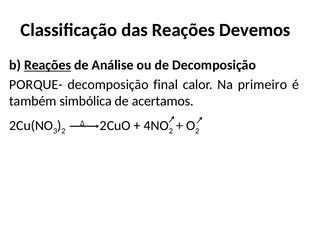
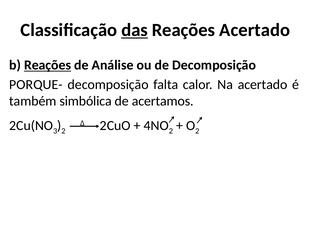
das underline: none -> present
Reações Devemos: Devemos -> Acertado
final: final -> falta
Na primeiro: primeiro -> acertado
